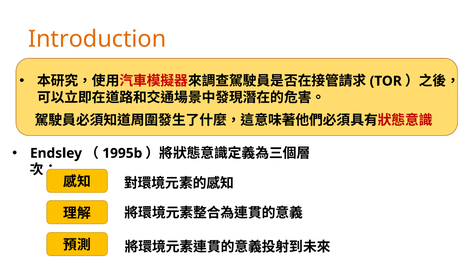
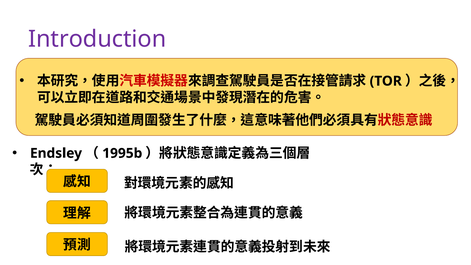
Introduction colour: orange -> purple
